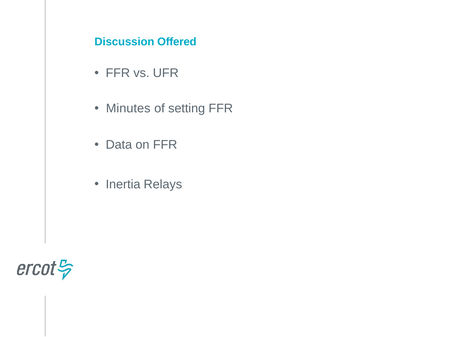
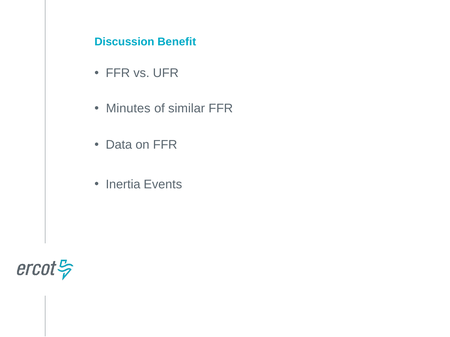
Offered: Offered -> Benefit
setting: setting -> similar
Relays: Relays -> Events
